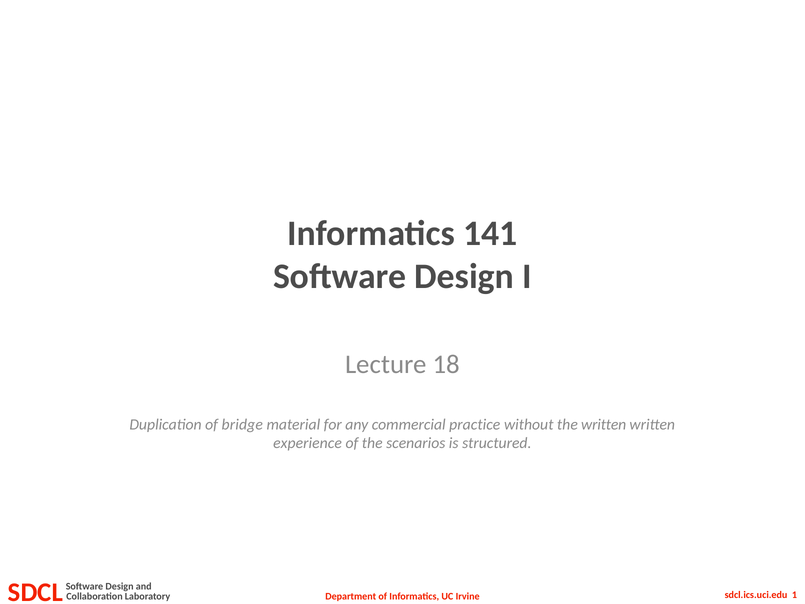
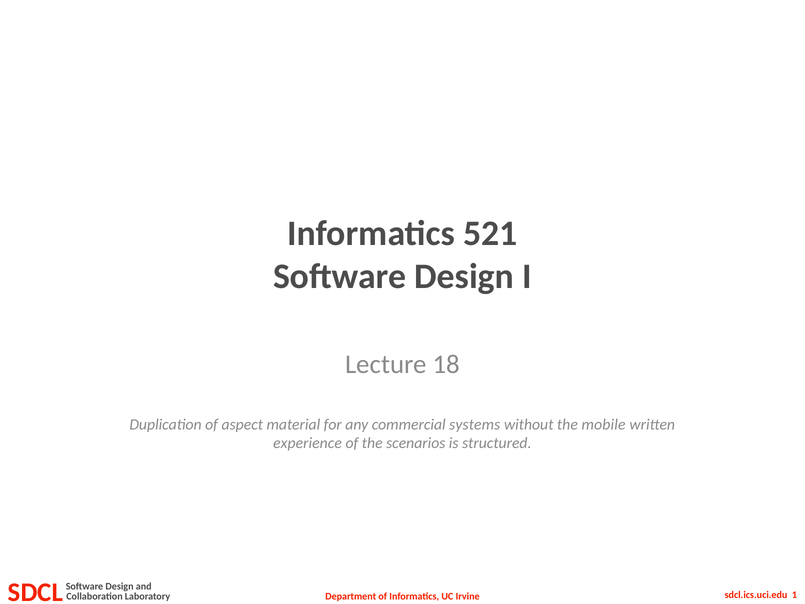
141: 141 -> 521
bridge: bridge -> aspect
practice: practice -> systems
the written: written -> mobile
